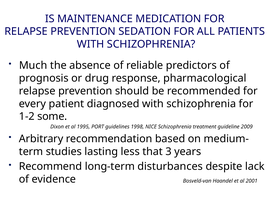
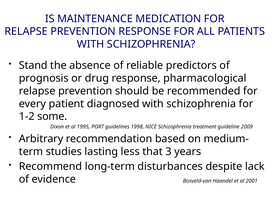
PREVENTION SEDATION: SEDATION -> RESPONSE
Much: Much -> Stand
